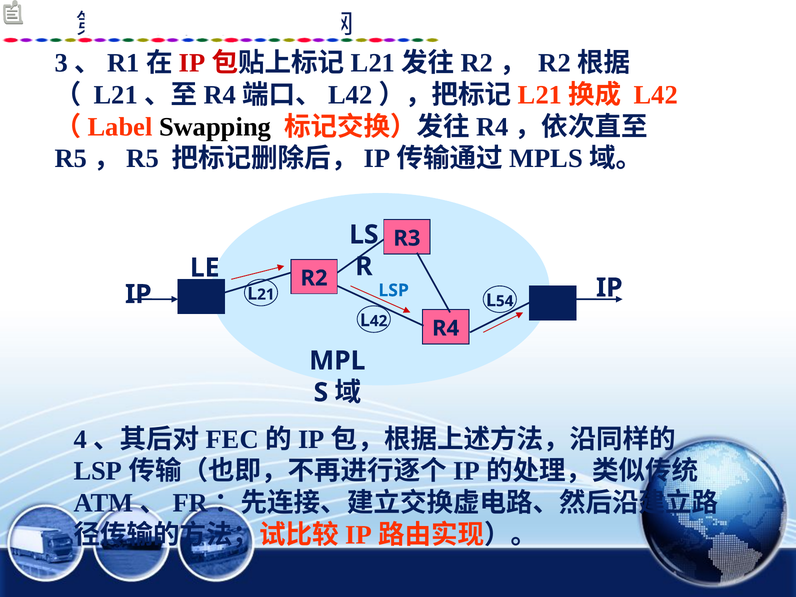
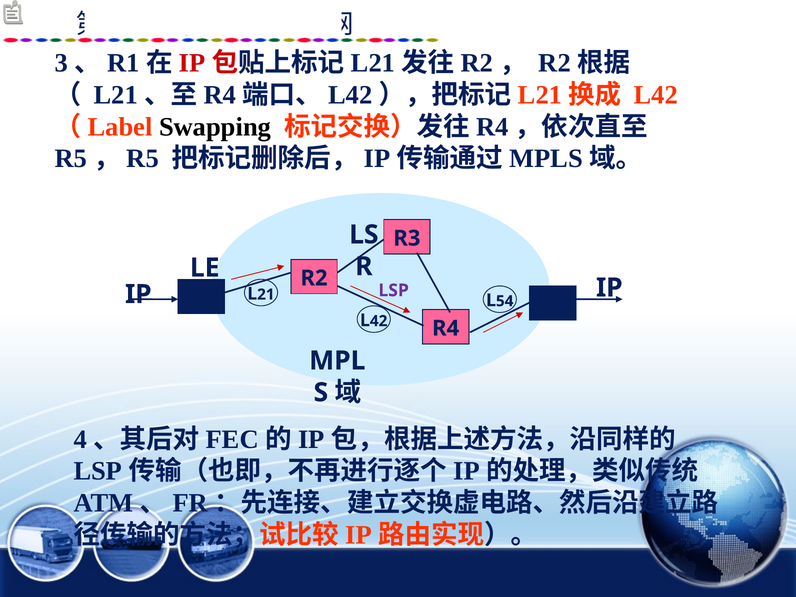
LSP colour: blue -> purple
